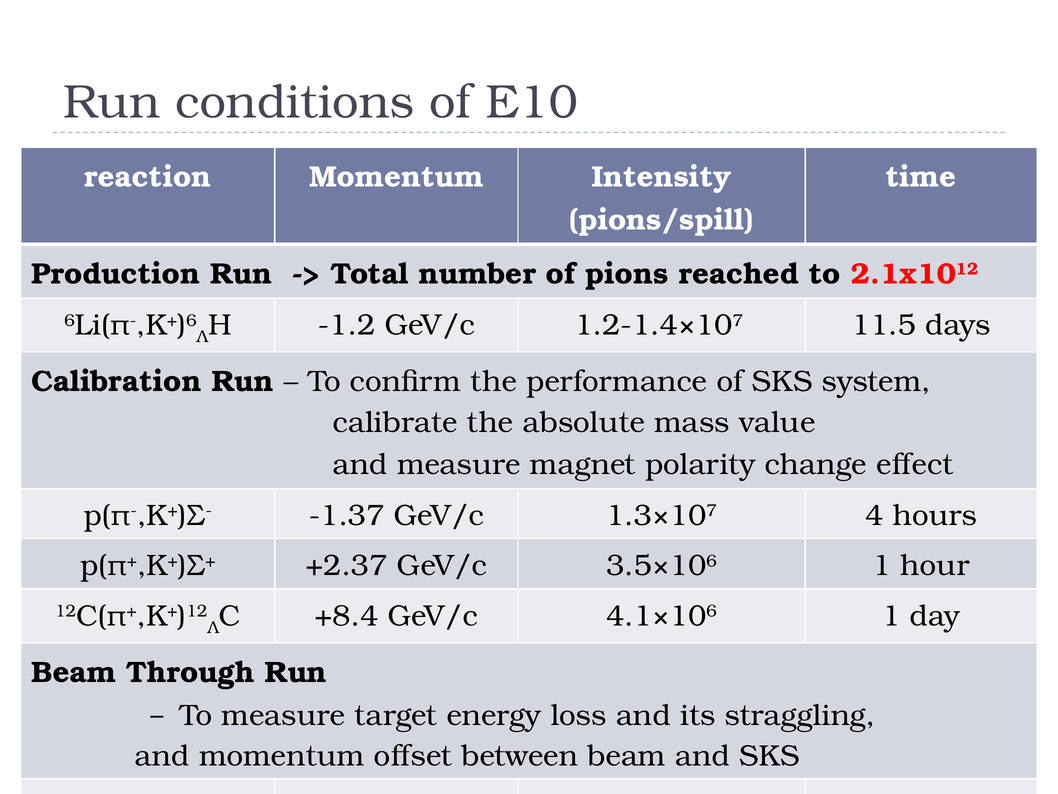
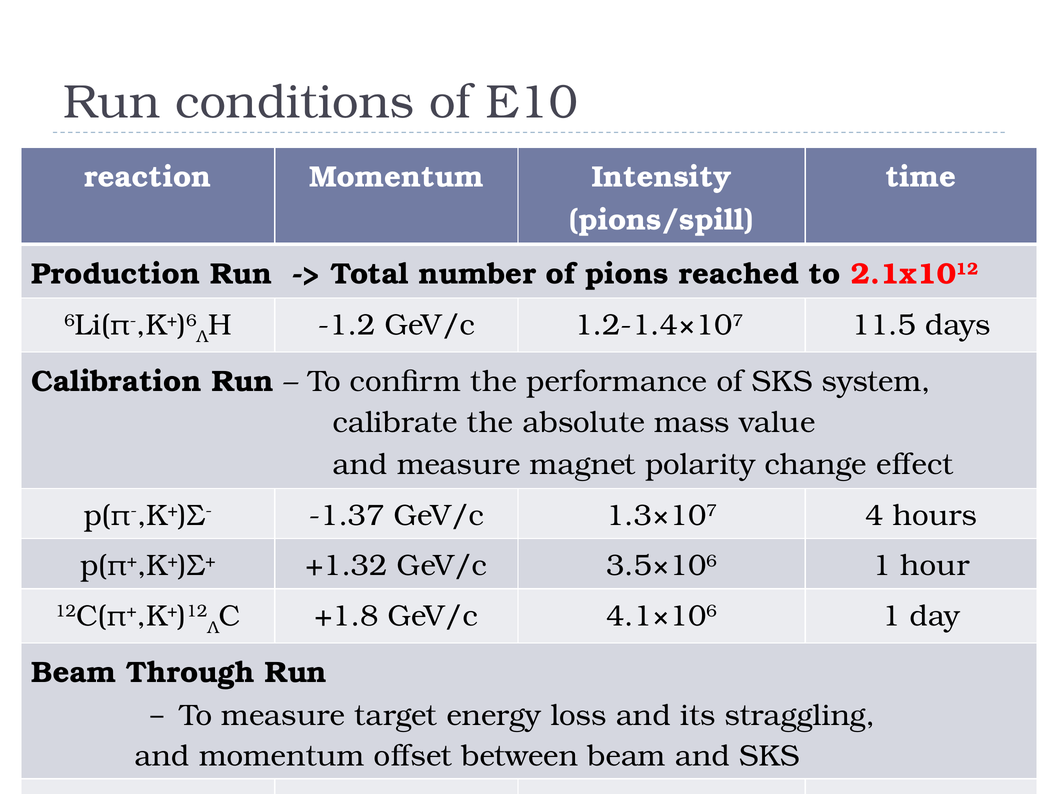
+2.37: +2.37 -> +1.32
+8.4: +8.4 -> +1.8
